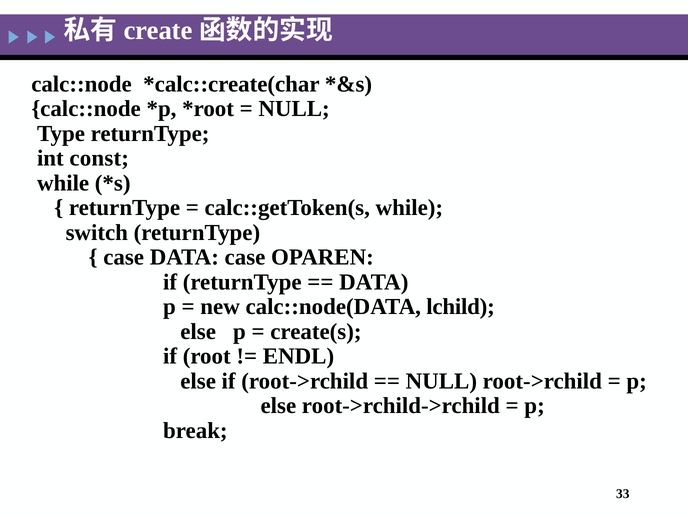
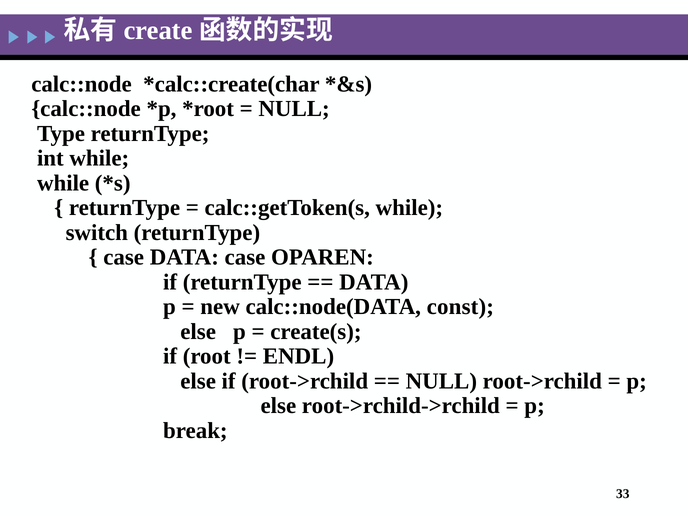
int const: const -> while
lchild: lchild -> const
